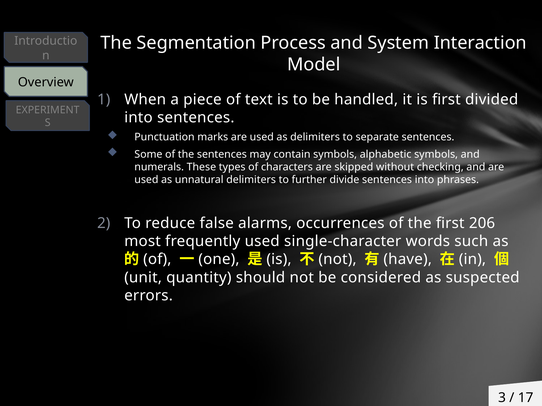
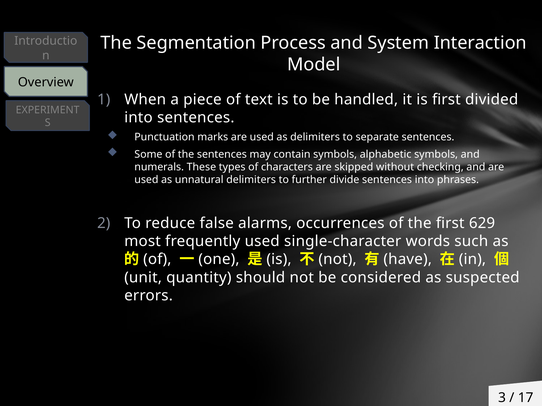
206: 206 -> 629
